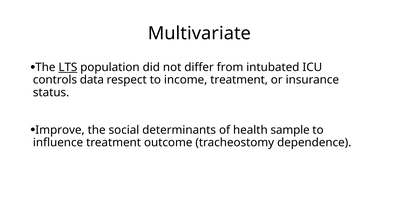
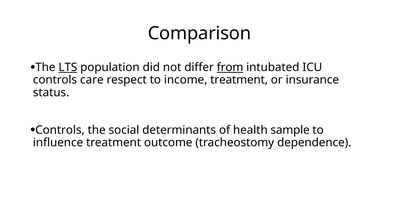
Multivariate: Multivariate -> Comparison
from underline: none -> present
data: data -> care
Improve at (60, 130): Improve -> Controls
